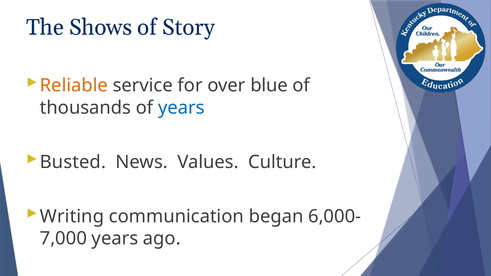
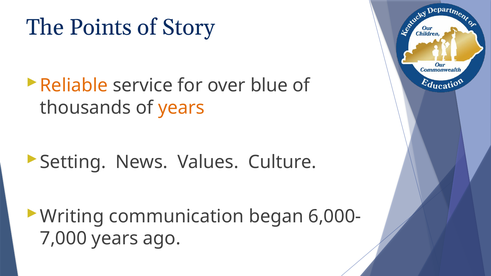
Shows: Shows -> Points
years at (181, 108) colour: blue -> orange
Busted: Busted -> Setting
